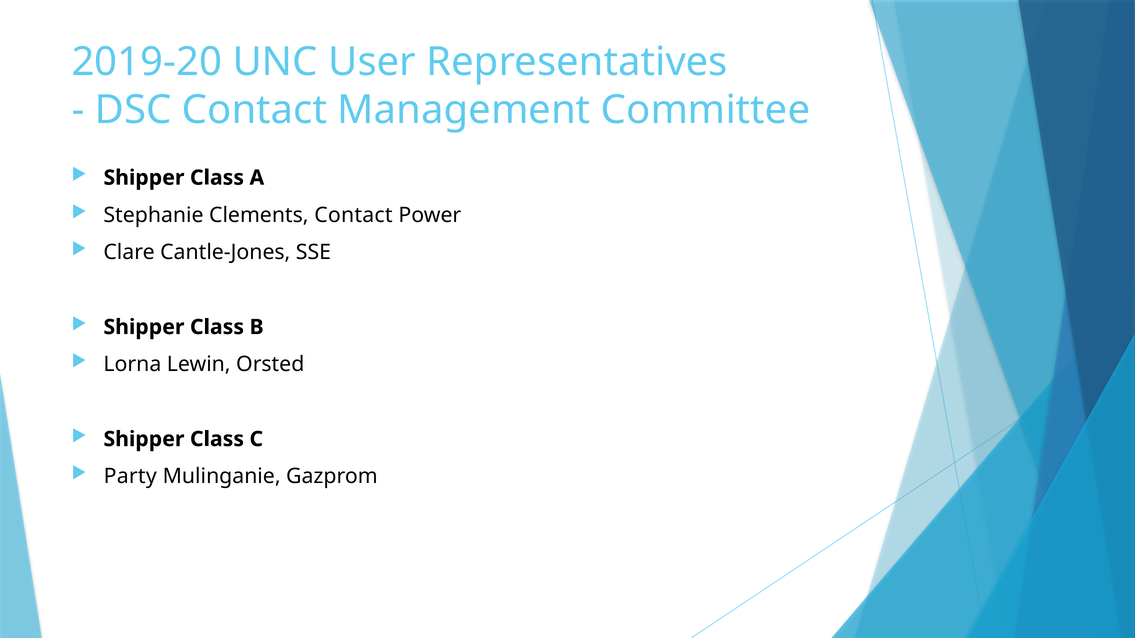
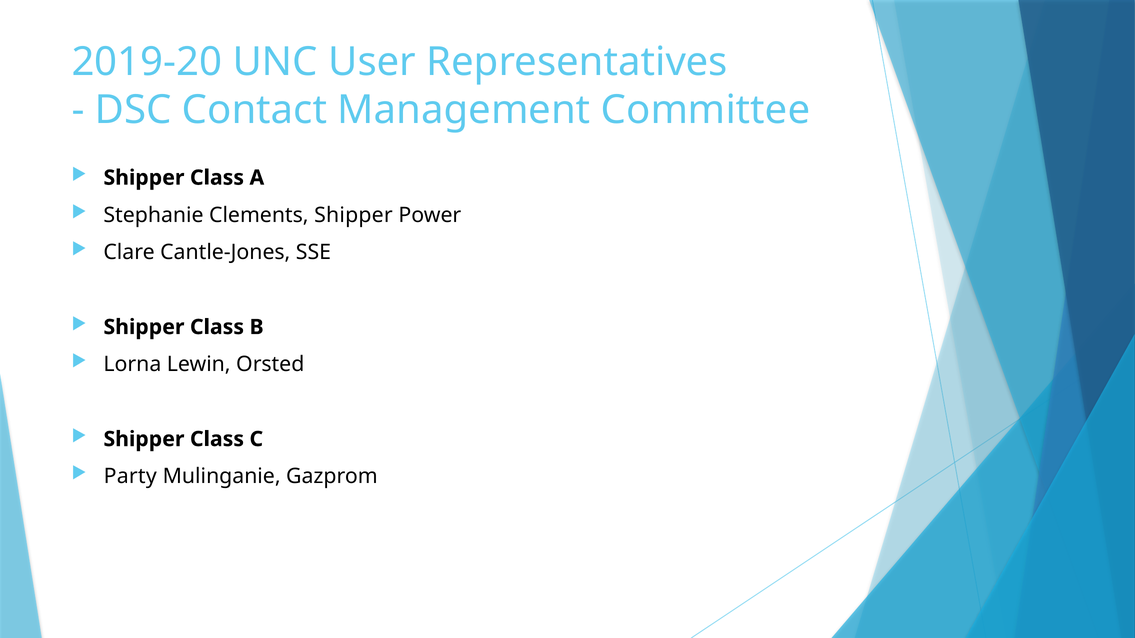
Clements Contact: Contact -> Shipper
